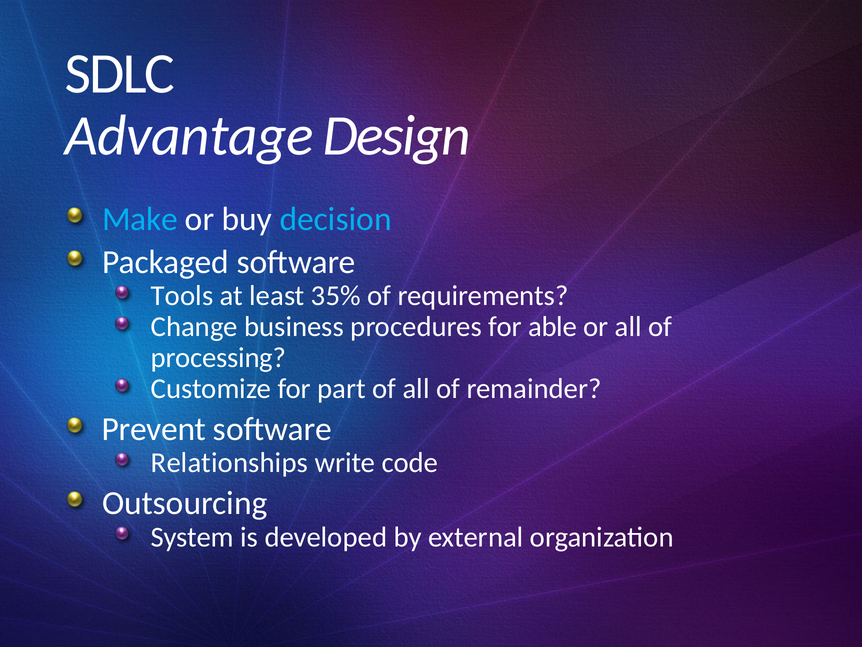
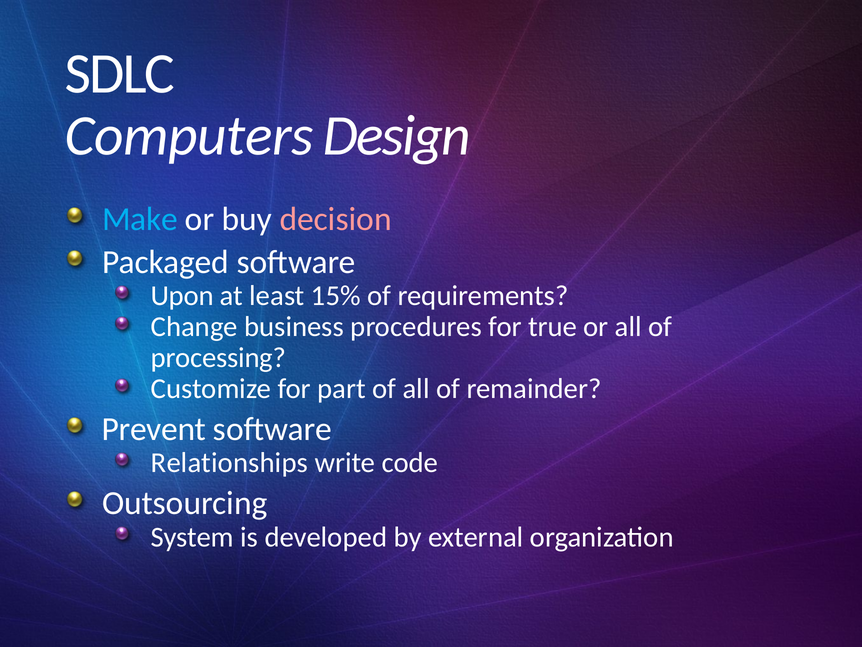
Advantage: Advantage -> Computers
decision colour: light blue -> pink
Tools: Tools -> Upon
35%: 35% -> 15%
able: able -> true
